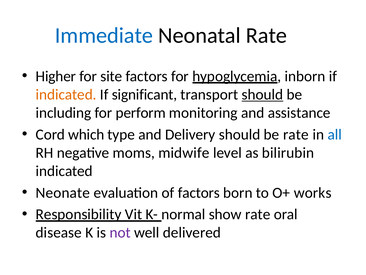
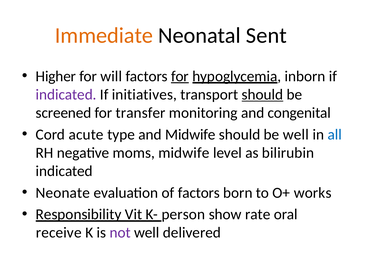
Immediate colour: blue -> orange
Neonatal Rate: Rate -> Sent
site: site -> will
for at (180, 76) underline: none -> present
indicated at (66, 94) colour: orange -> purple
significant: significant -> initiatives
including: including -> screened
perform: perform -> transfer
assistance: assistance -> congenital
which: which -> acute
and Delivery: Delivery -> Midwife
be rate: rate -> well
normal: normal -> person
disease: disease -> receive
